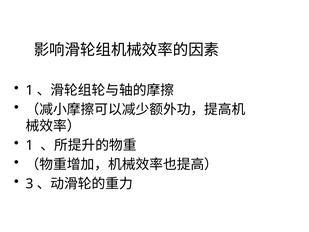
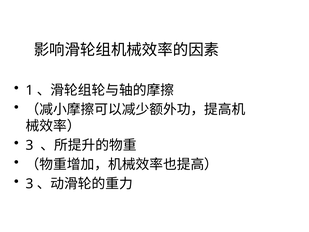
1 at (30, 145): 1 -> 3
